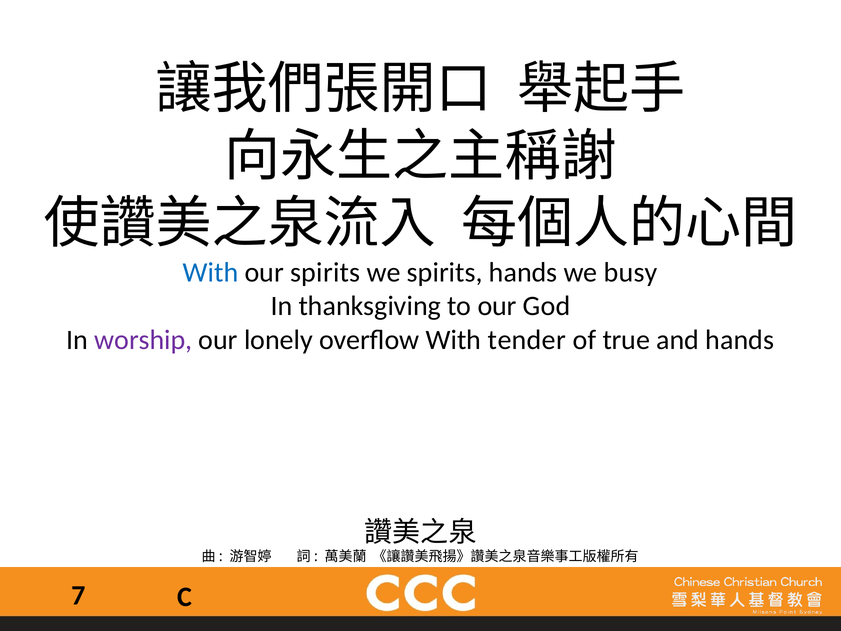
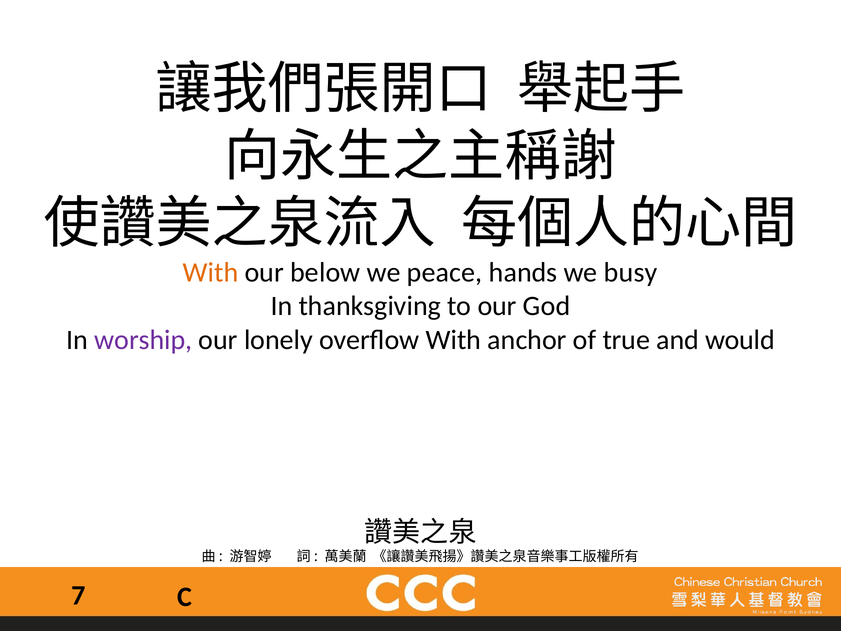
With at (211, 272) colour: blue -> orange
our spirits: spirits -> below
we spirits: spirits -> peace
tender: tender -> anchor
and hands: hands -> would
